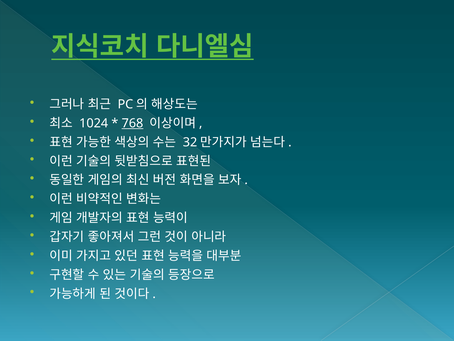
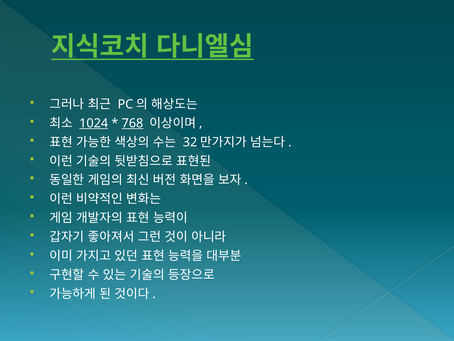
1024 underline: none -> present
